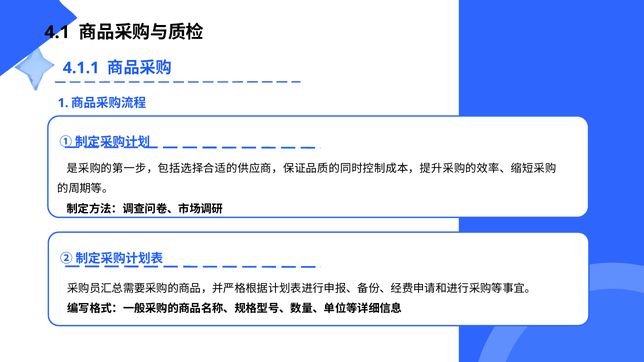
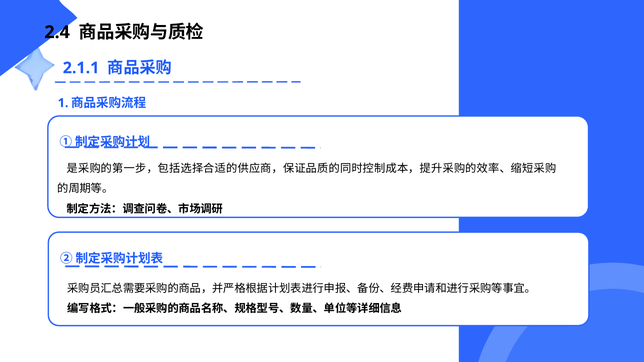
4.1: 4.1 -> 2.4
4.1.1: 4.1.1 -> 2.1.1
